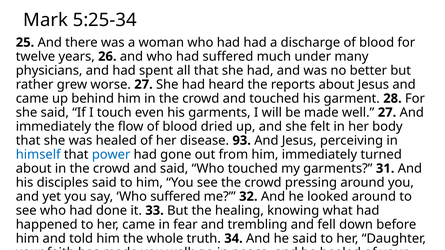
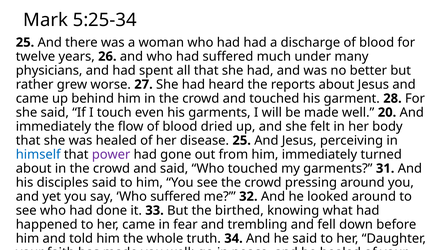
well 27: 27 -> 20
disease 93: 93 -> 25
power colour: blue -> purple
healing: healing -> birthed
